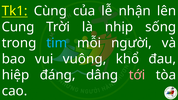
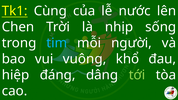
nhận: nhận -> nước
Cung: Cung -> Chen
tới colour: pink -> light green
